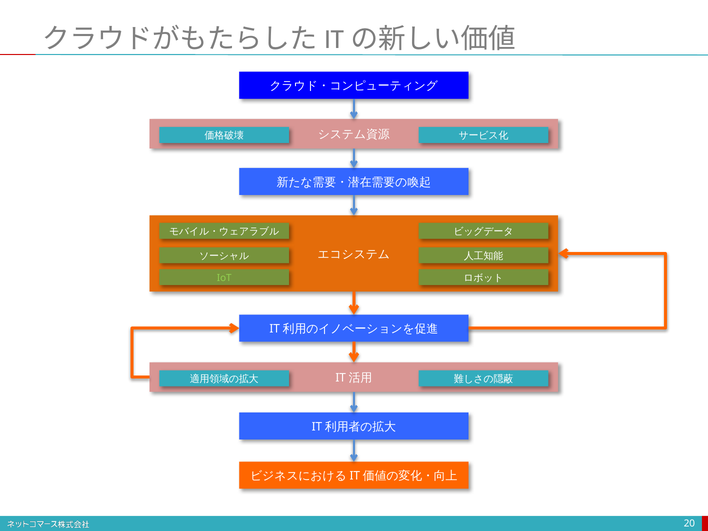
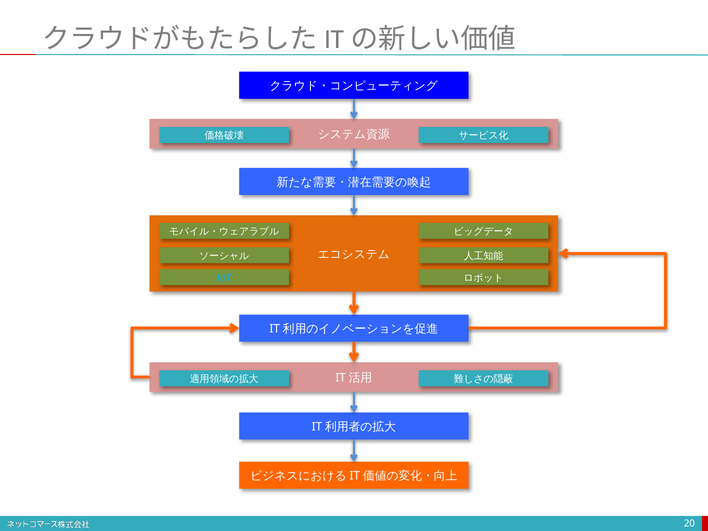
IoT colour: light green -> light blue
